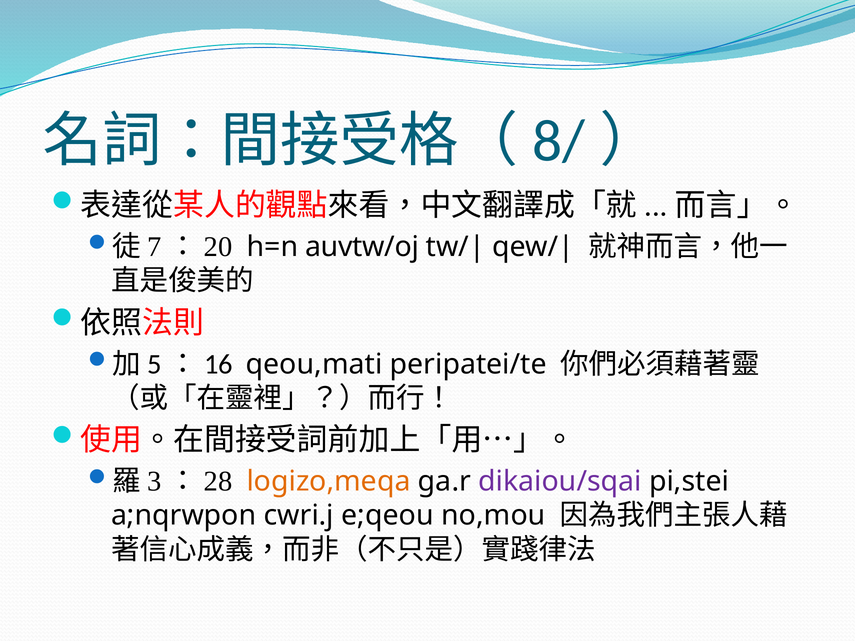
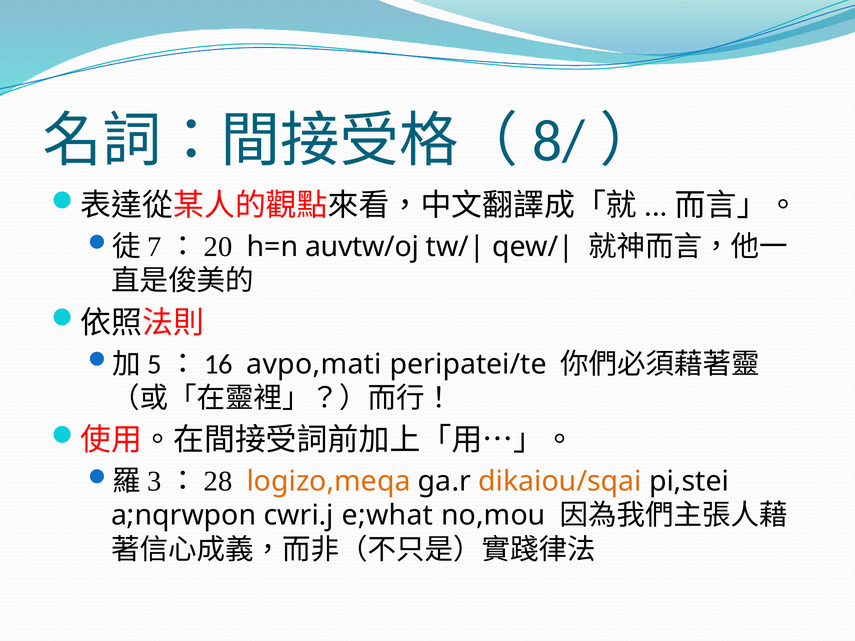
qeou,mati: qeou,mati -> avpo,mati
dikaiou/sqai colour: purple -> orange
e;qeou: e;qeou -> e;what
